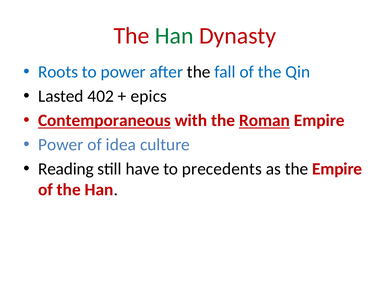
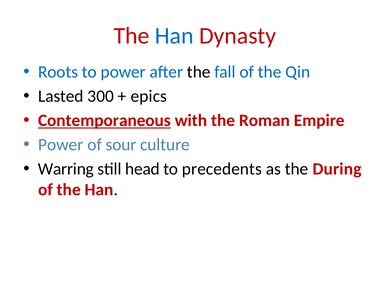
Han at (174, 36) colour: green -> blue
402: 402 -> 300
Roman underline: present -> none
idea: idea -> sour
Reading: Reading -> Warring
have: have -> head
the Empire: Empire -> During
